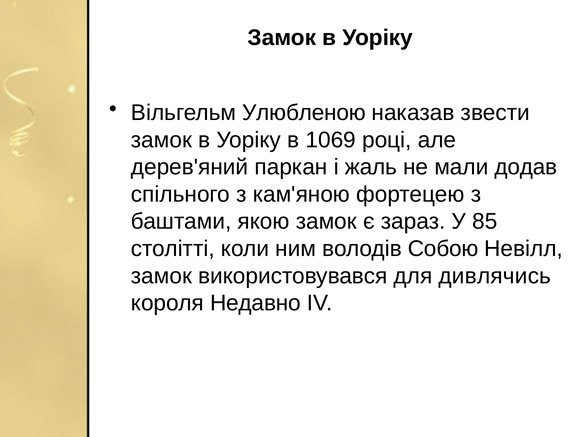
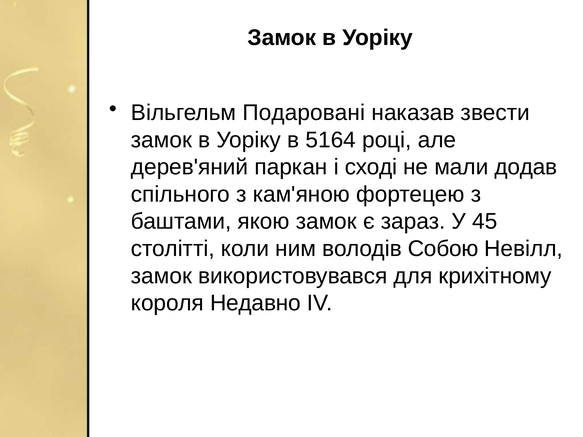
Улюбленою: Улюбленою -> Подаровані
1069: 1069 -> 5164
жаль: жаль -> сході
85: 85 -> 45
дивлячись: дивлячись -> крихітному
